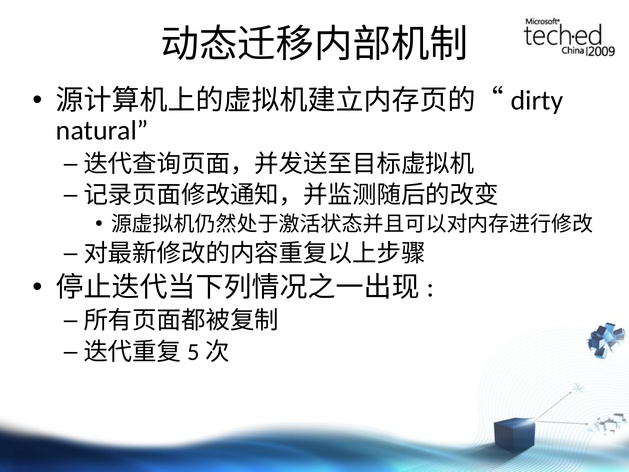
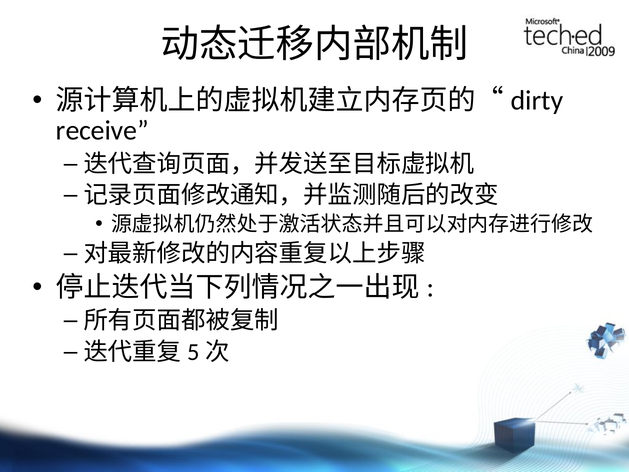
natural: natural -> receive
